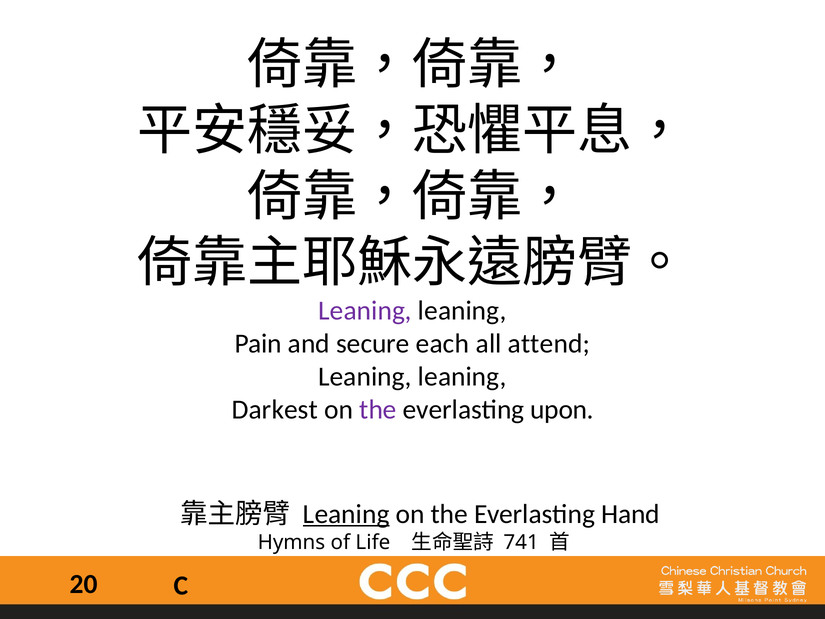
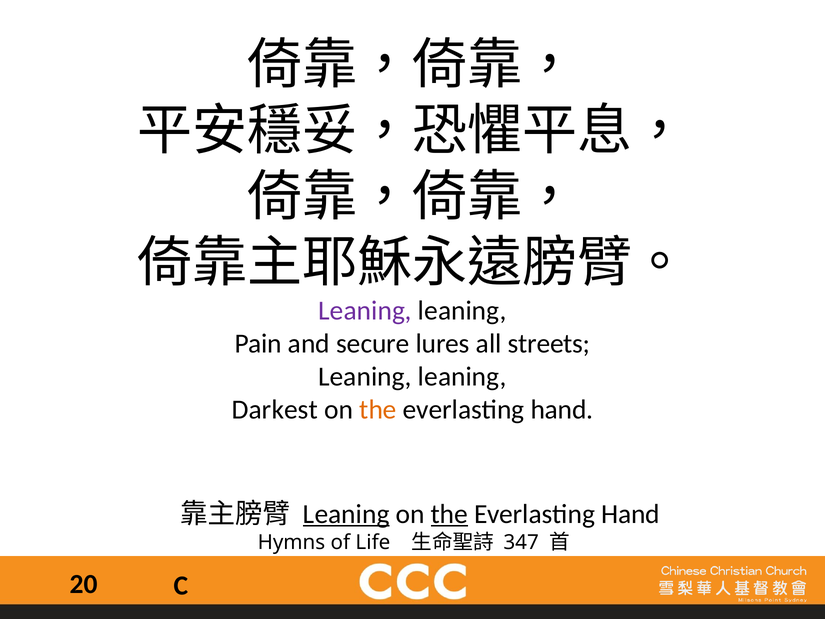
each: each -> lures
attend: attend -> streets
the at (378, 409) colour: purple -> orange
upon at (562, 409): upon -> hand
the at (449, 514) underline: none -> present
741: 741 -> 347
